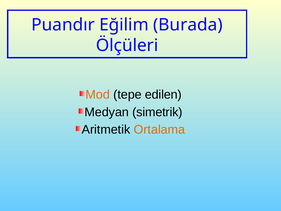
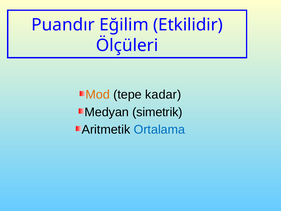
Burada: Burada -> Etkilidir
edilen: edilen -> kadar
Ortalama colour: orange -> blue
